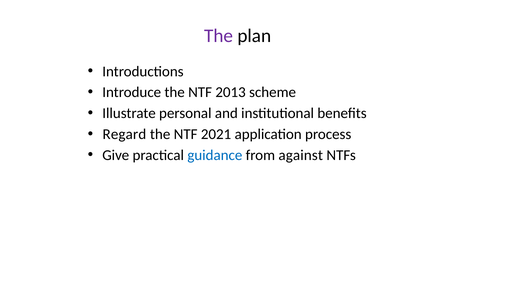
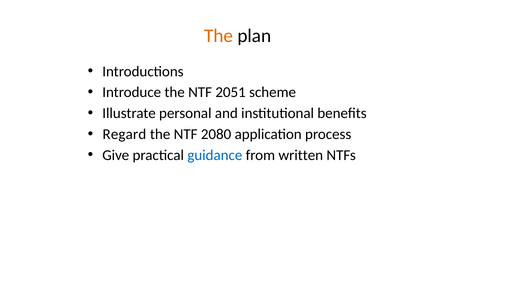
The at (219, 36) colour: purple -> orange
2013: 2013 -> 2051
2021: 2021 -> 2080
against: against -> written
